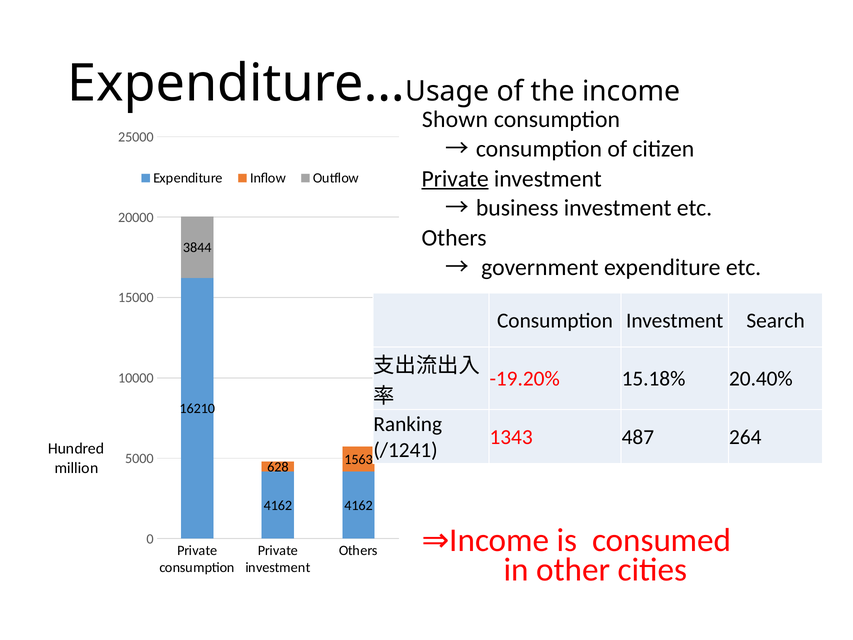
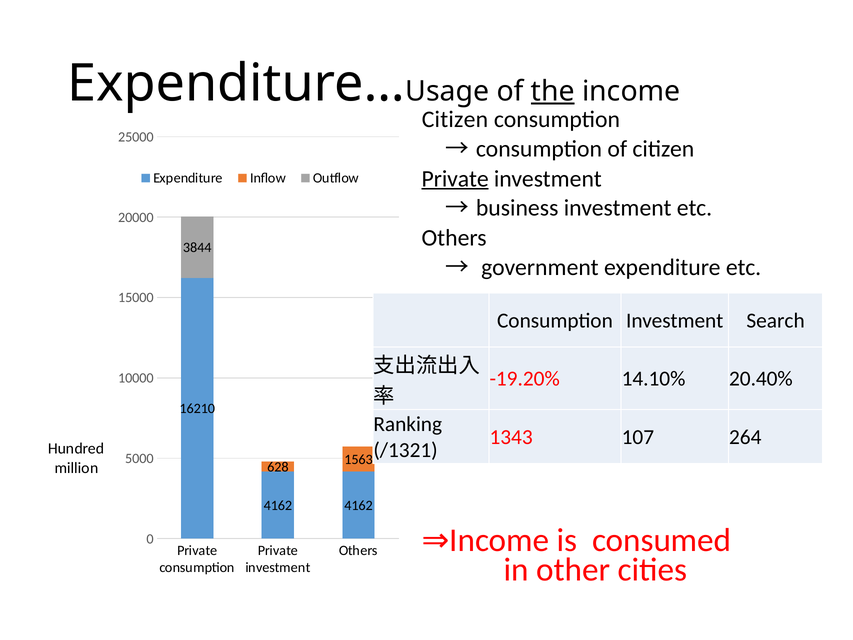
the underline: none -> present
Shown at (455, 119): Shown -> Citizen
15.18%: 15.18% -> 14.10%
487: 487 -> 107
/1241: /1241 -> /1321
